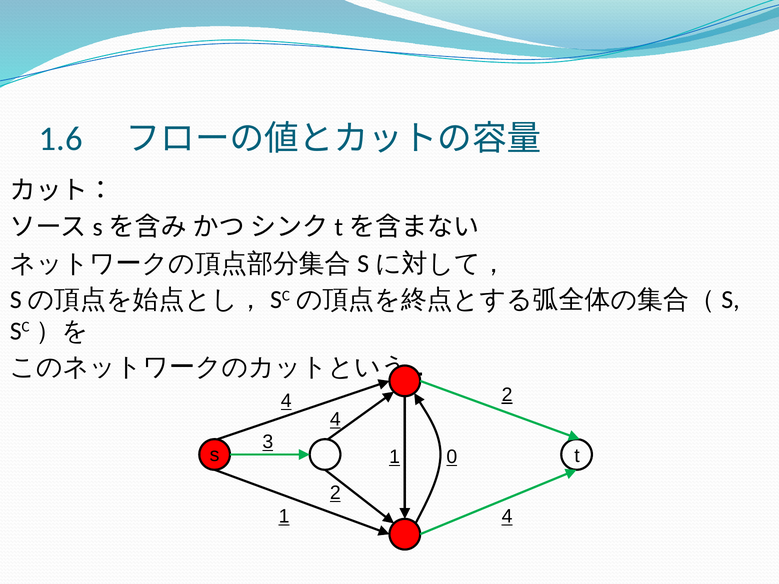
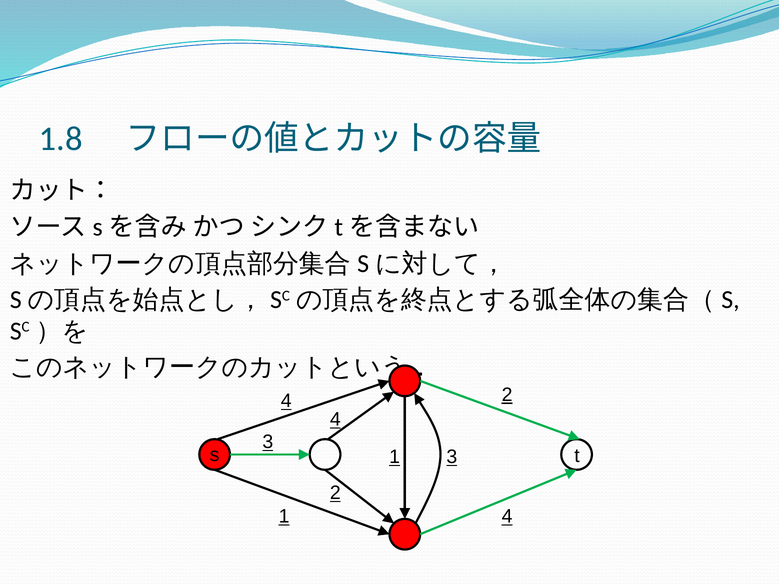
1.6: 1.6 -> 1.8
1 0: 0 -> 3
